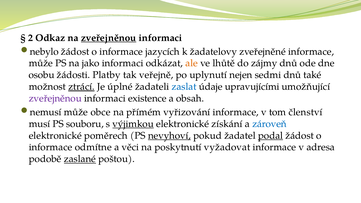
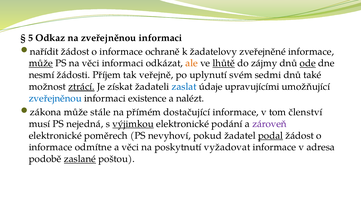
2: 2 -> 5
zveřejněnou at (109, 38) underline: present -> none
nebylo: nebylo -> nařídit
jazycích: jazycích -> ochraně
může at (41, 63) underline: none -> present
na jako: jako -> věci
lhůtě underline: none -> present
ode underline: none -> present
osobu: osobu -> nesmí
Platby: Platby -> Příjem
nejen: nejen -> svém
úplné: úplné -> získat
zveřejněnou at (55, 98) colour: purple -> blue
obsah: obsah -> nalézt
nemusí: nemusí -> zákona
obce: obce -> stále
vyřizování: vyřizování -> dostačující
souboru: souboru -> nejedná
získání: získání -> podání
zároveň colour: blue -> purple
nevyhoví underline: present -> none
